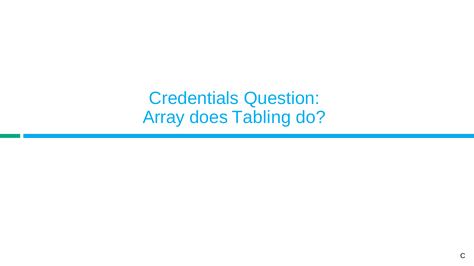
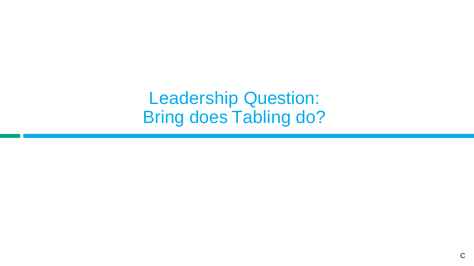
Credentials: Credentials -> Leadership
Array: Array -> Bring
